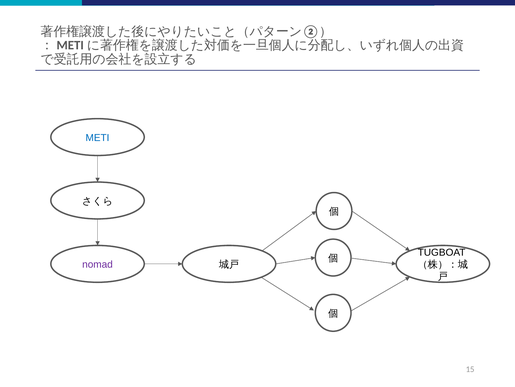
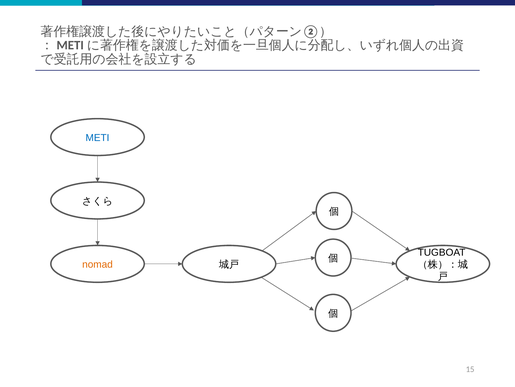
nomad colour: purple -> orange
